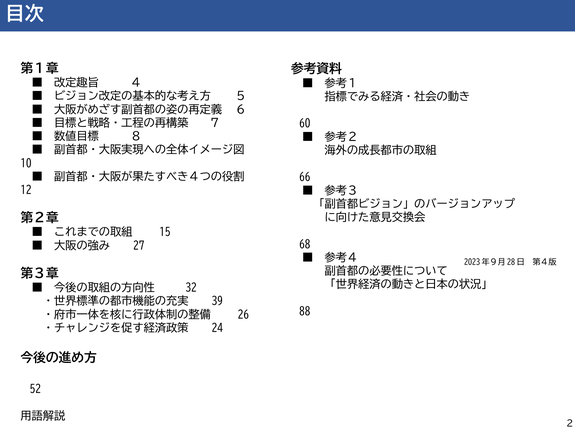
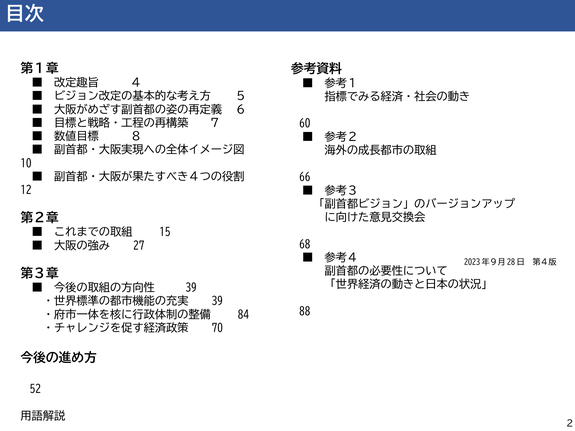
32 at (191, 288): 32 -> 39
26: 26 -> 84
24: 24 -> 70
